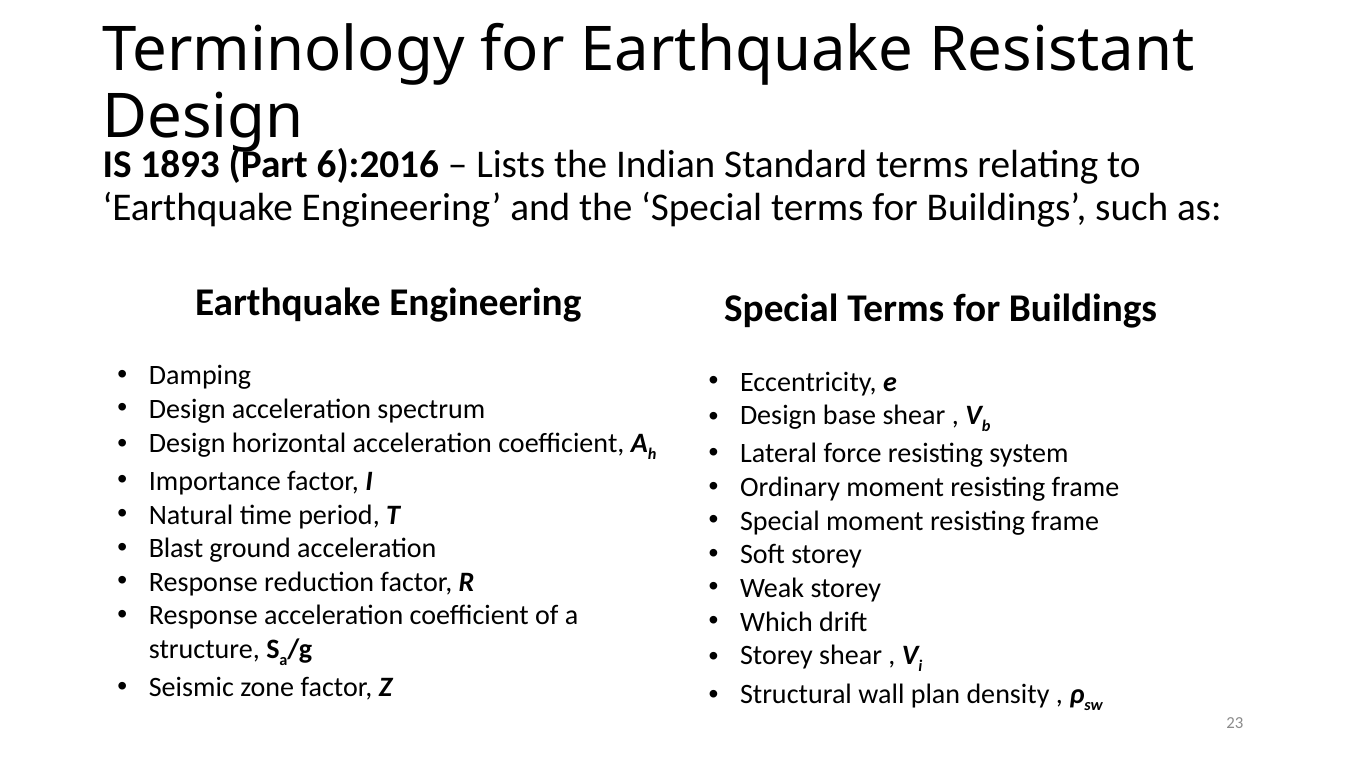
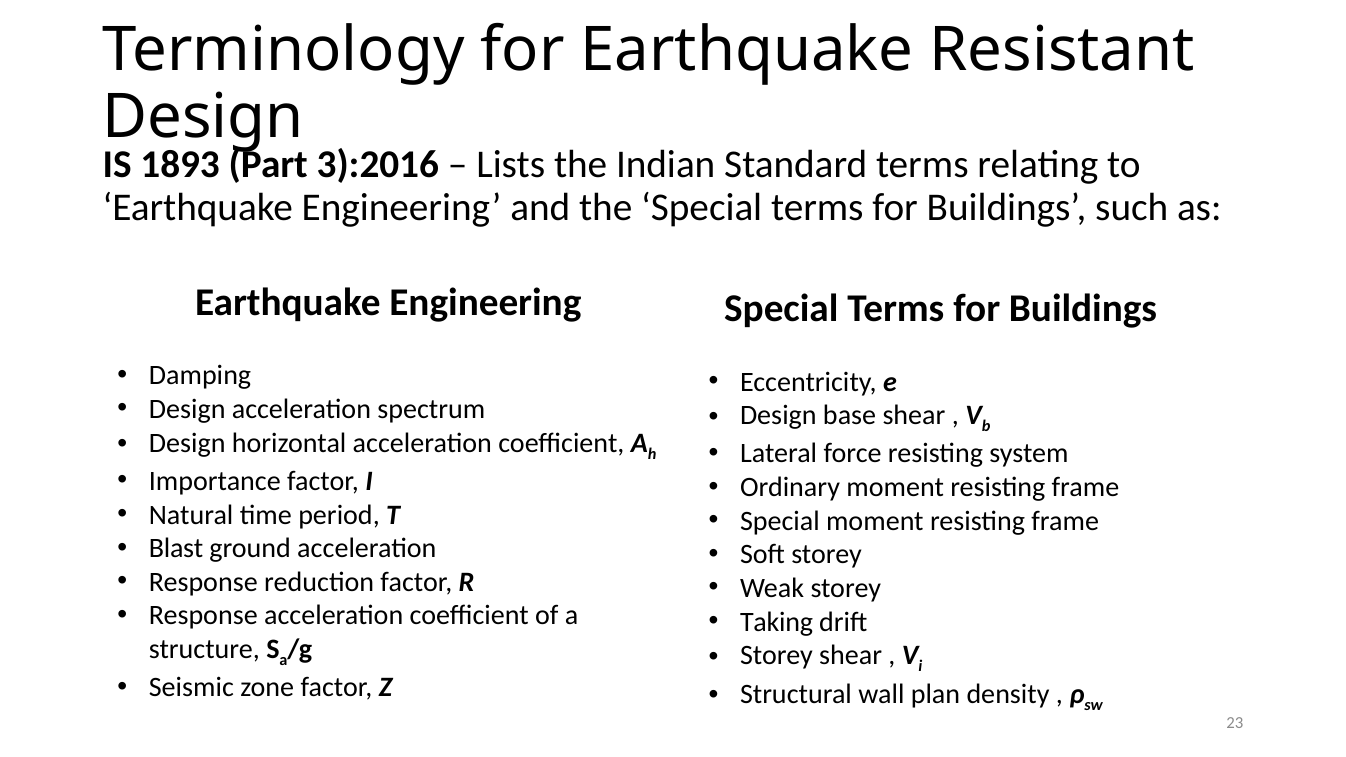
6):2016: 6):2016 -> 3):2016
Which: Which -> Taking
